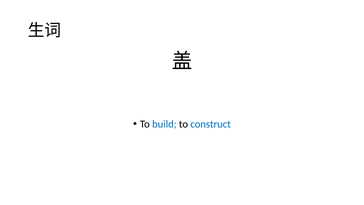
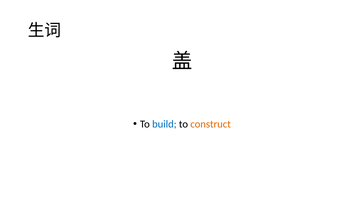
construct colour: blue -> orange
